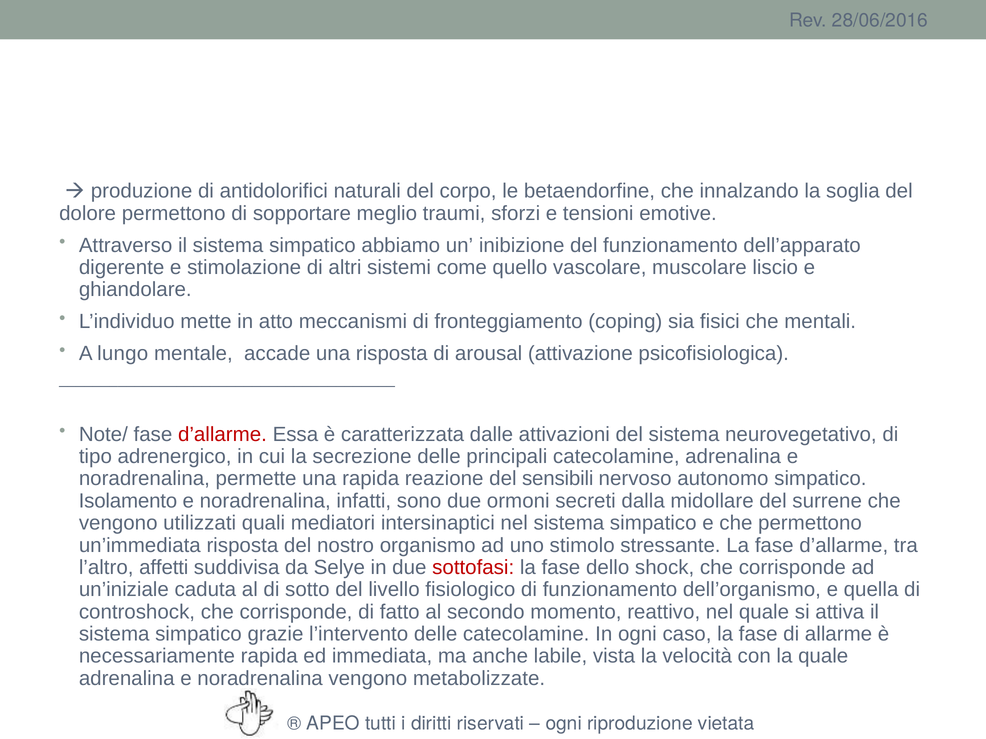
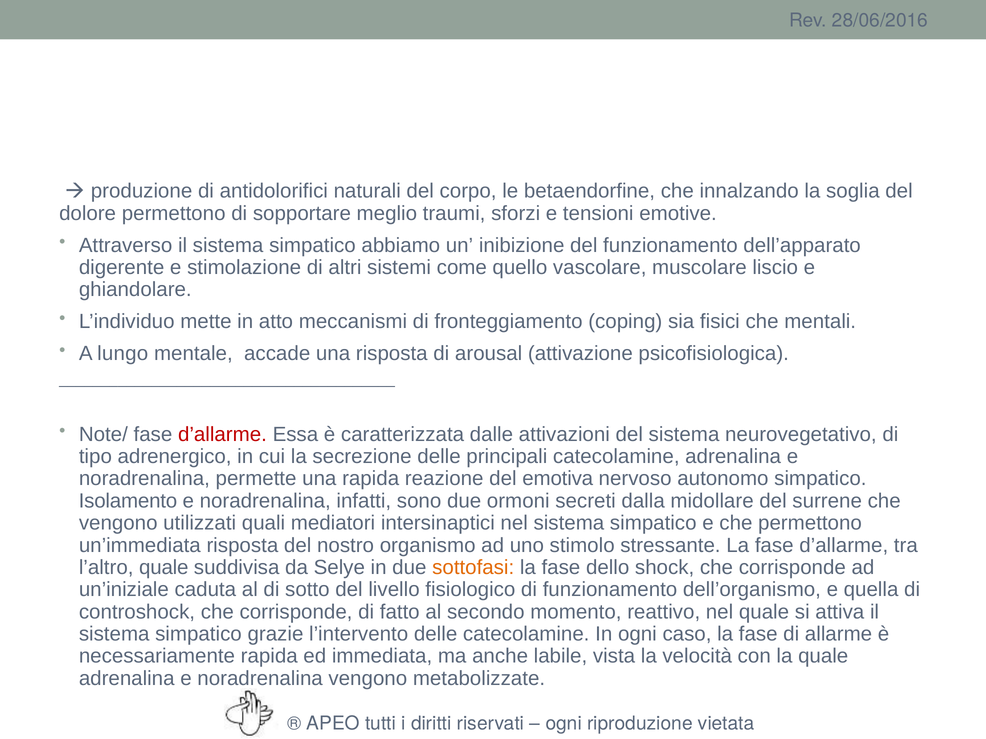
sensibili: sensibili -> emotiva
l’altro affetti: affetti -> quale
sottofasi colour: red -> orange
